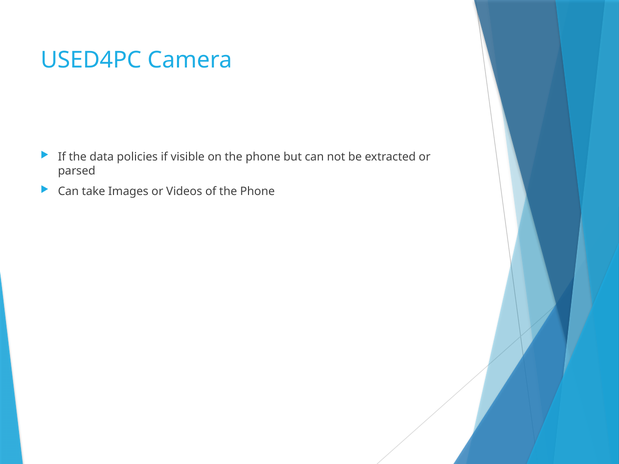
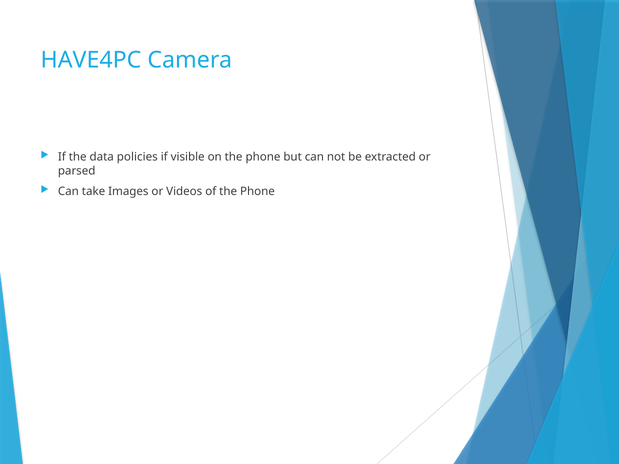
USED4PC: USED4PC -> HAVE4PC
